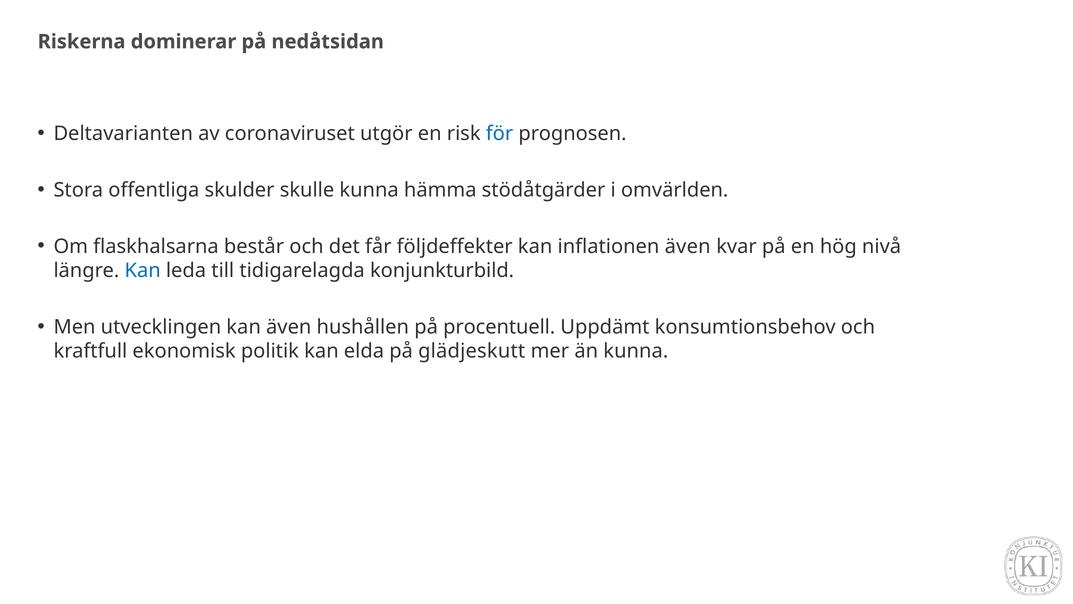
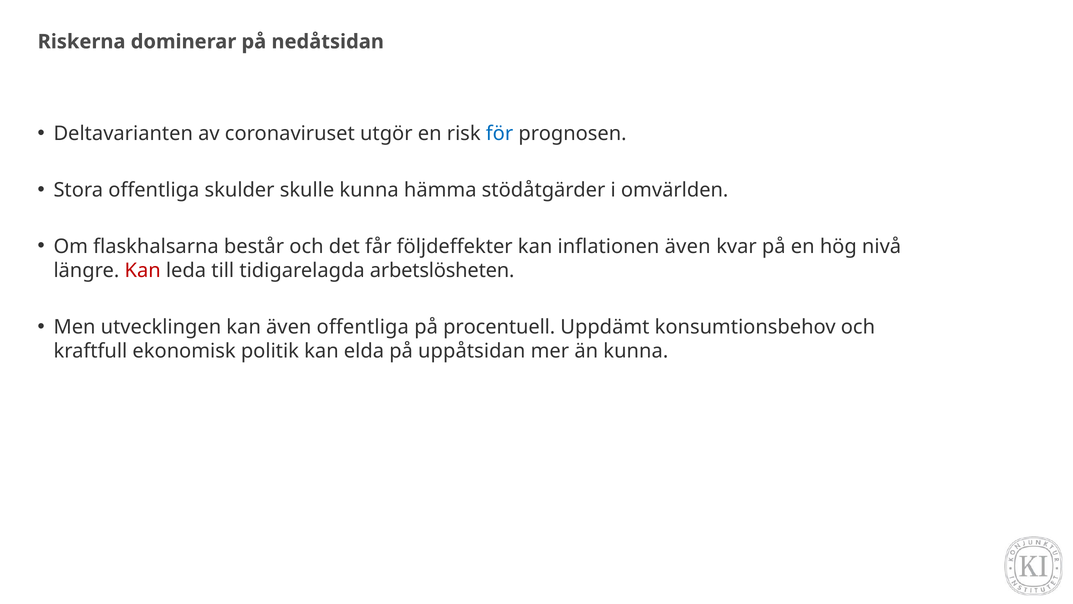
Kan at (143, 270) colour: blue -> red
konjunkturbild: konjunkturbild -> arbetslösheten
även hushållen: hushållen -> offentliga
glädjeskutt: glädjeskutt -> uppåtsidan
